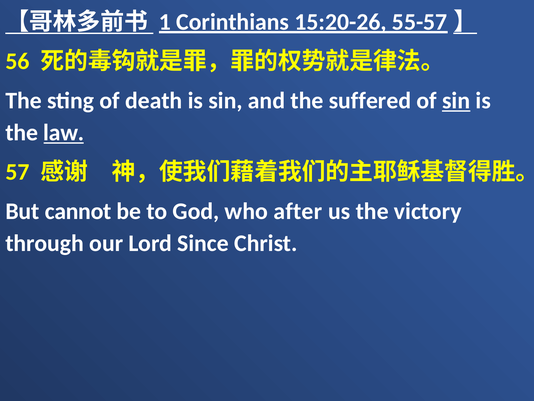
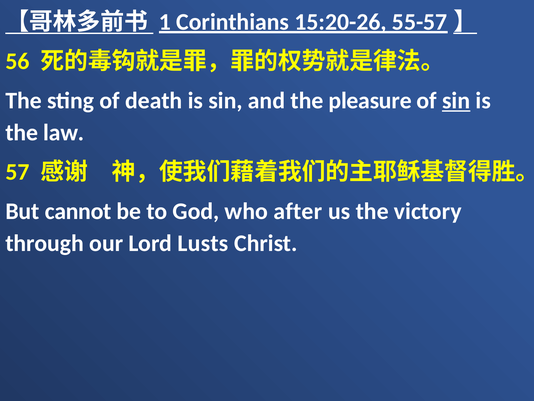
suffered: suffered -> pleasure
law underline: present -> none
Since: Since -> Lusts
